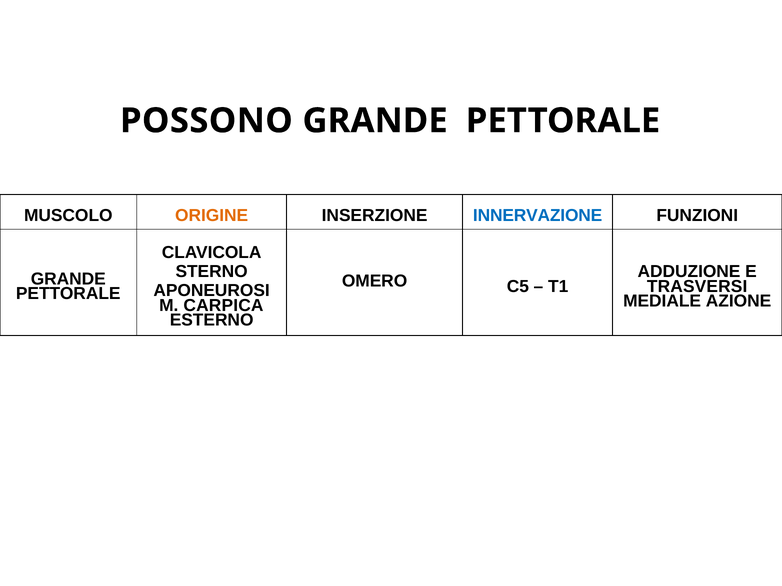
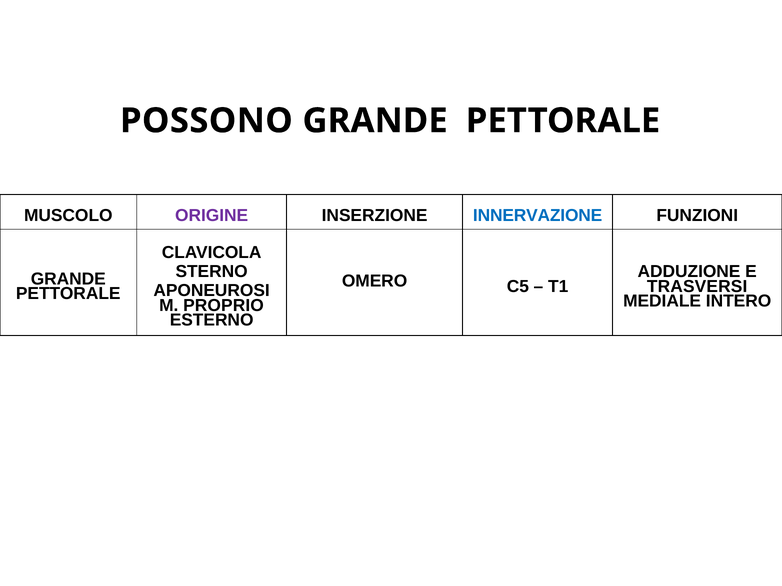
ORIGINE colour: orange -> purple
AZIONE: AZIONE -> INTERO
CARPICA: CARPICA -> PROPRIO
